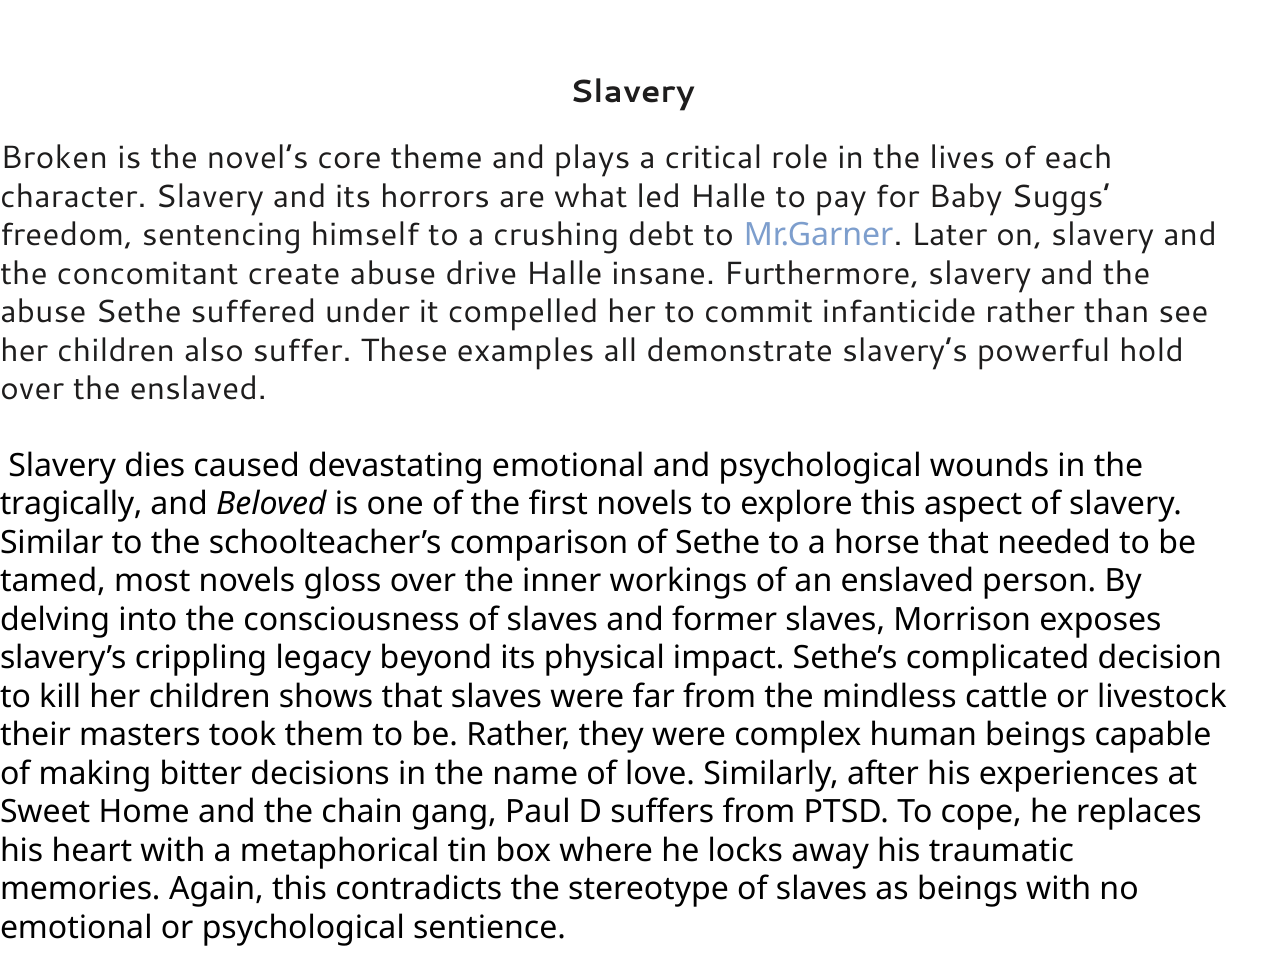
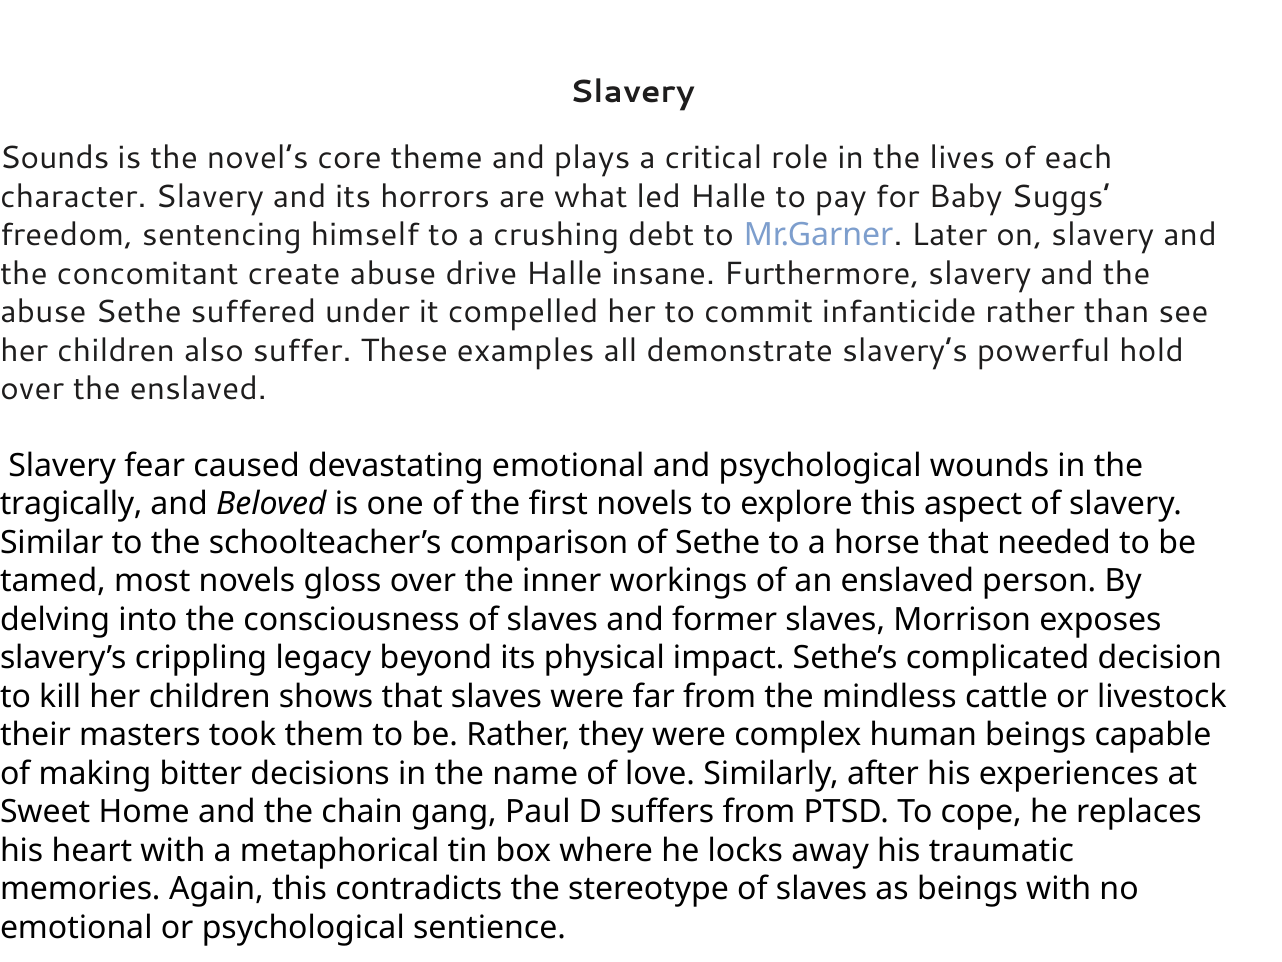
Broken: Broken -> Sounds
dies: dies -> fear
